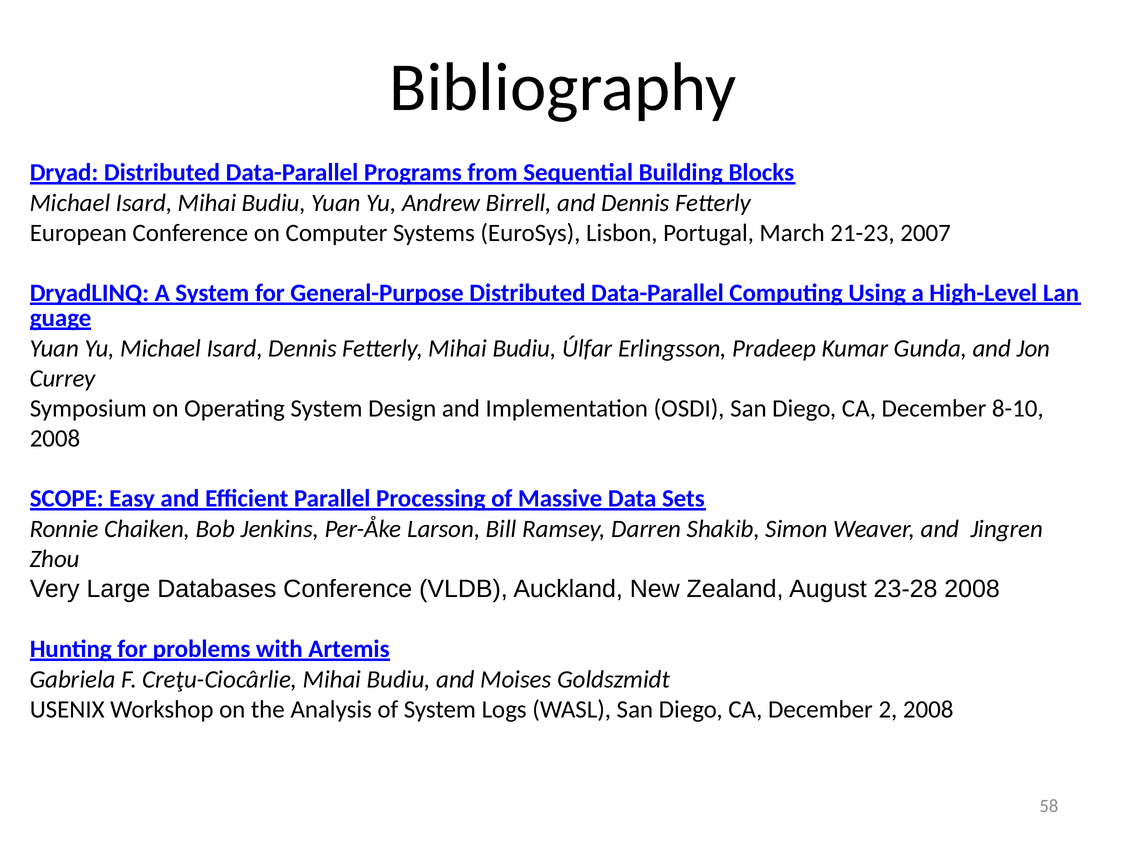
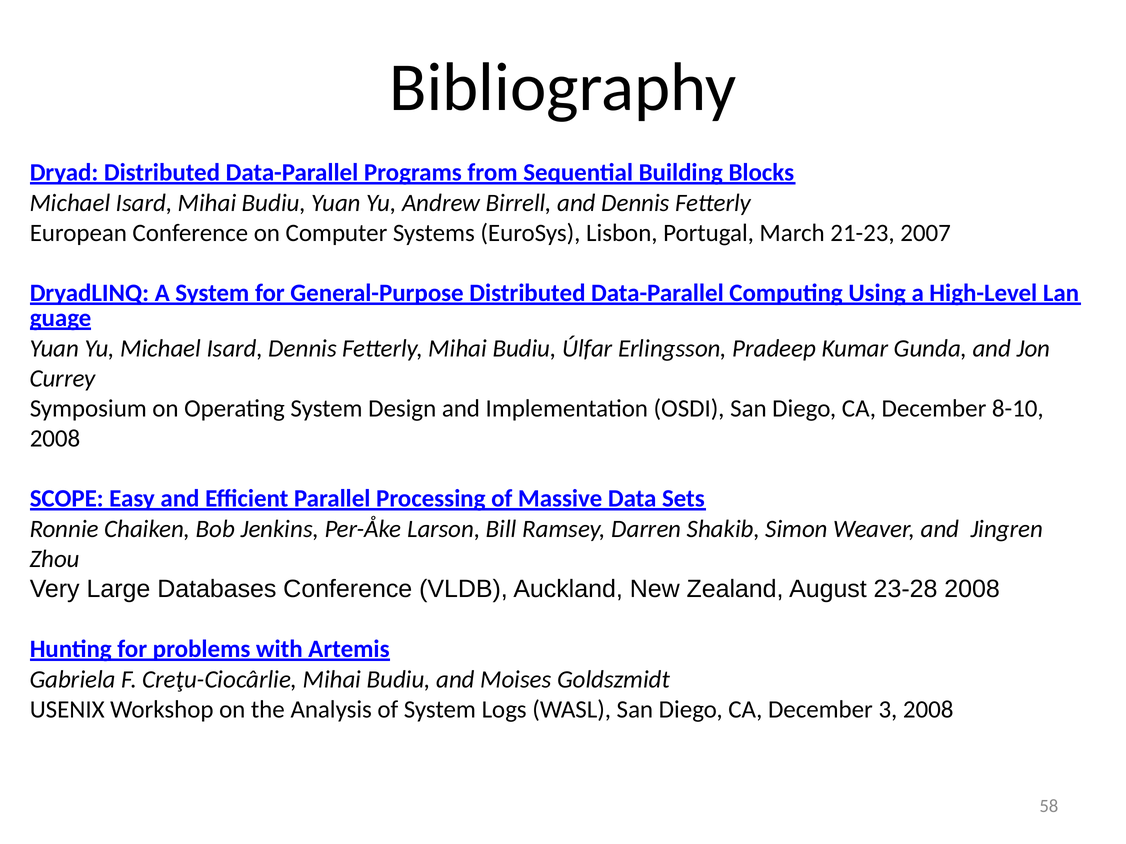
2: 2 -> 3
